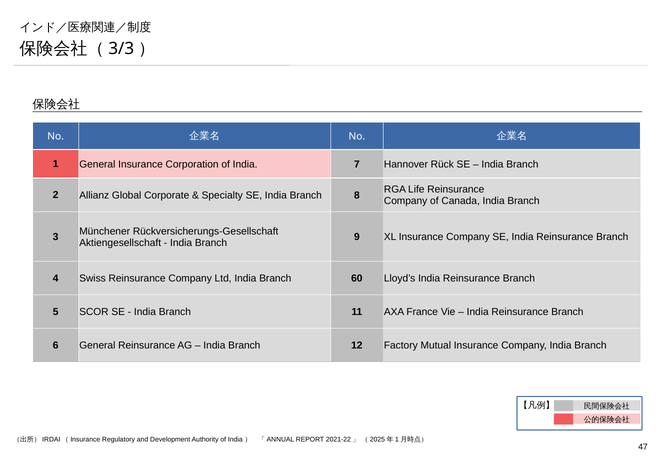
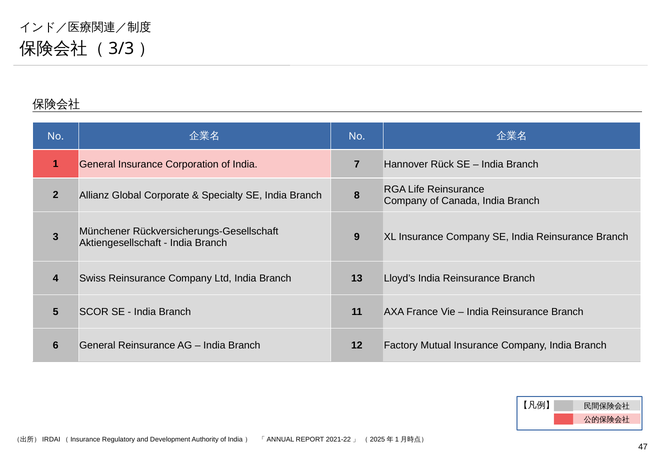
60: 60 -> 13
